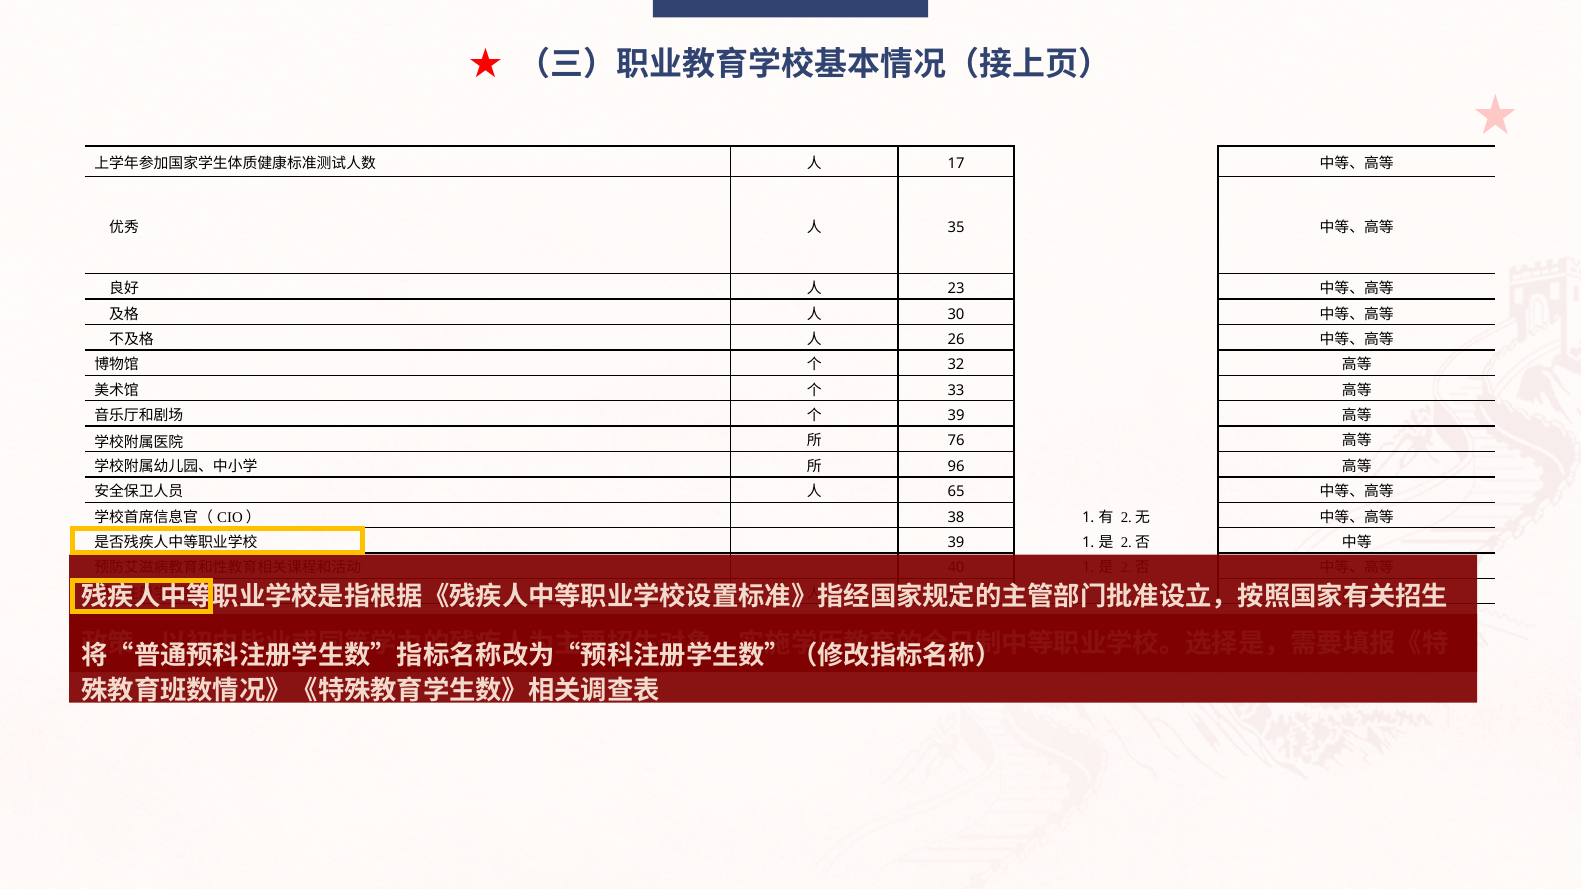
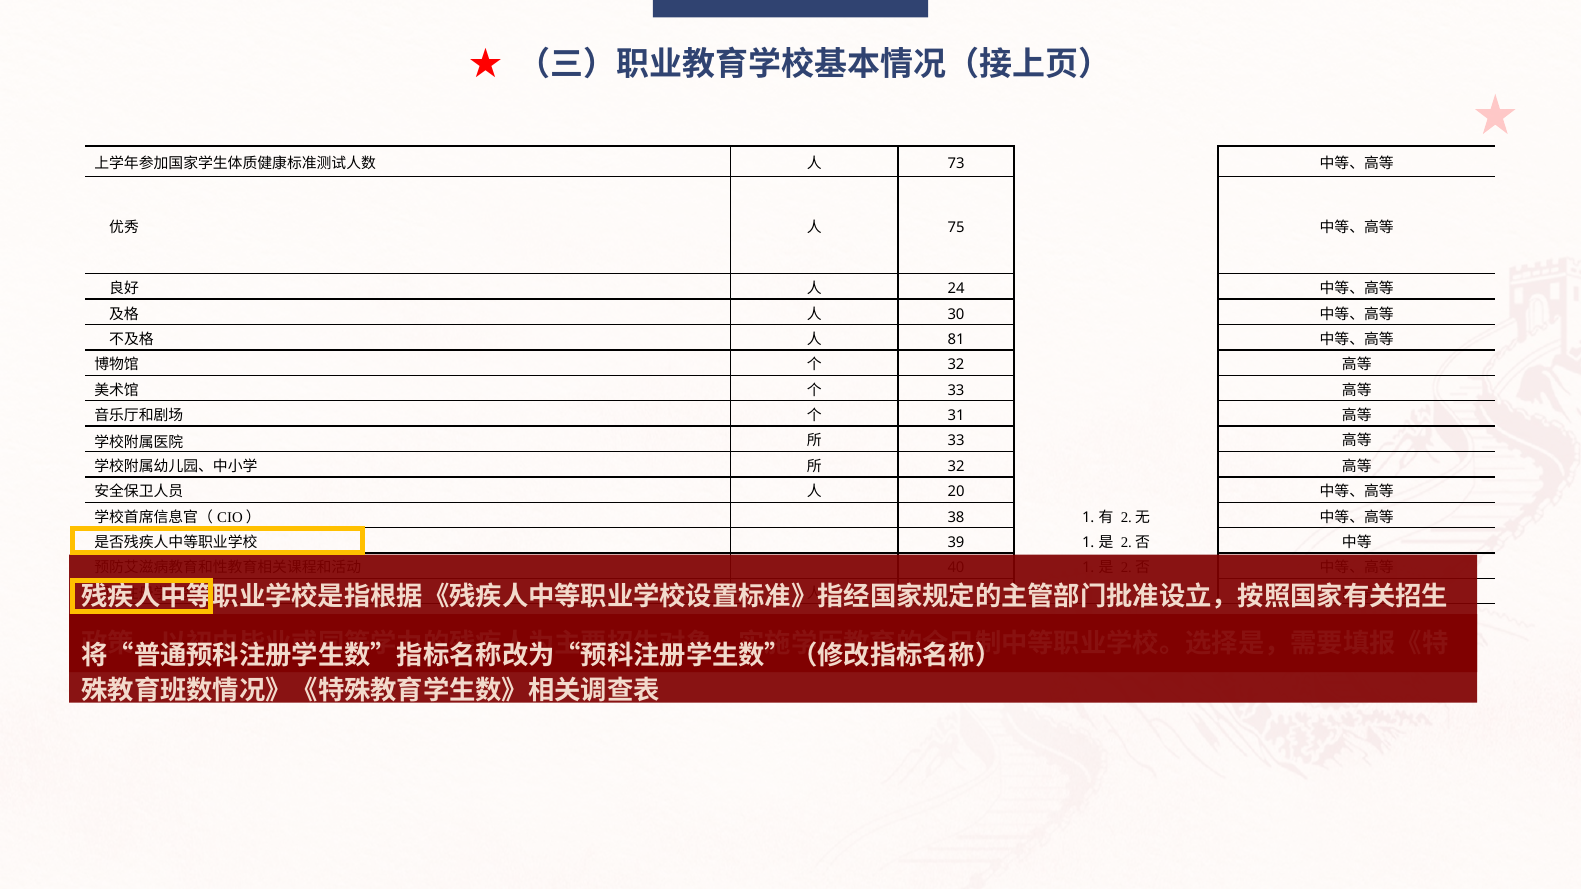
17: 17 -> 73
35: 35 -> 75
23: 23 -> 24
26: 26 -> 81
39 at (956, 416): 39 -> 31
76 at (956, 441): 76 -> 33
96 at (956, 467): 96 -> 32
65: 65 -> 20
